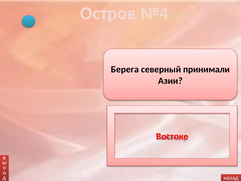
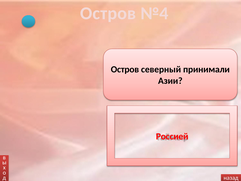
Берега at (125, 69): Берега -> Остров
Востоке: Востоке -> Россией
